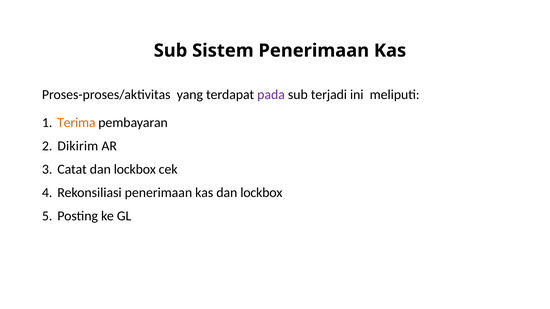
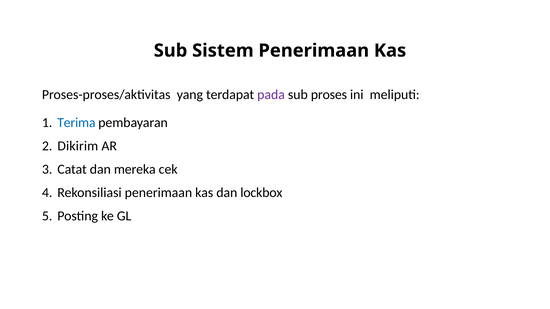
terjadi: terjadi -> proses
Terima colour: orange -> blue
Catat dan lockbox: lockbox -> mereka
